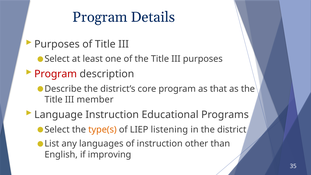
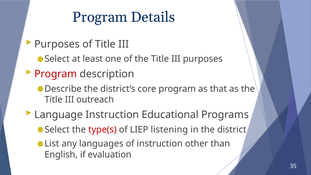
member: member -> outreach
type(s colour: orange -> red
improving: improving -> evaluation
